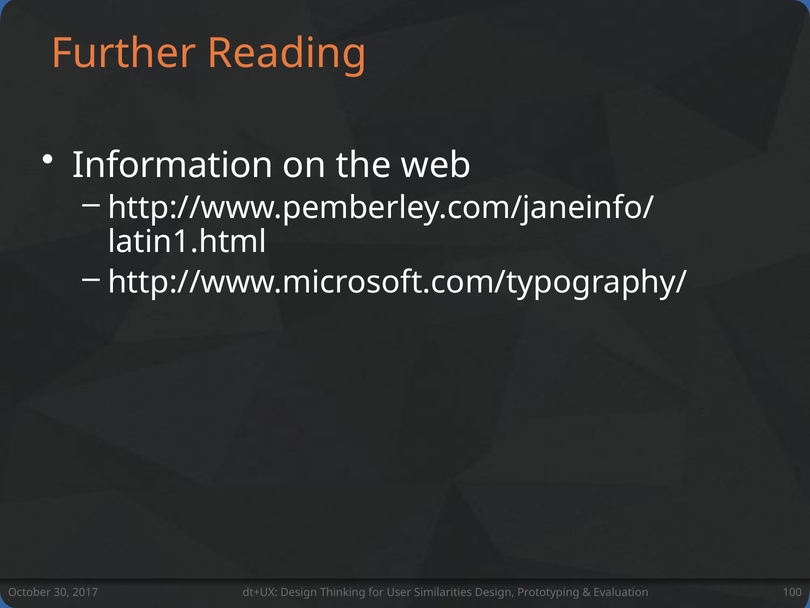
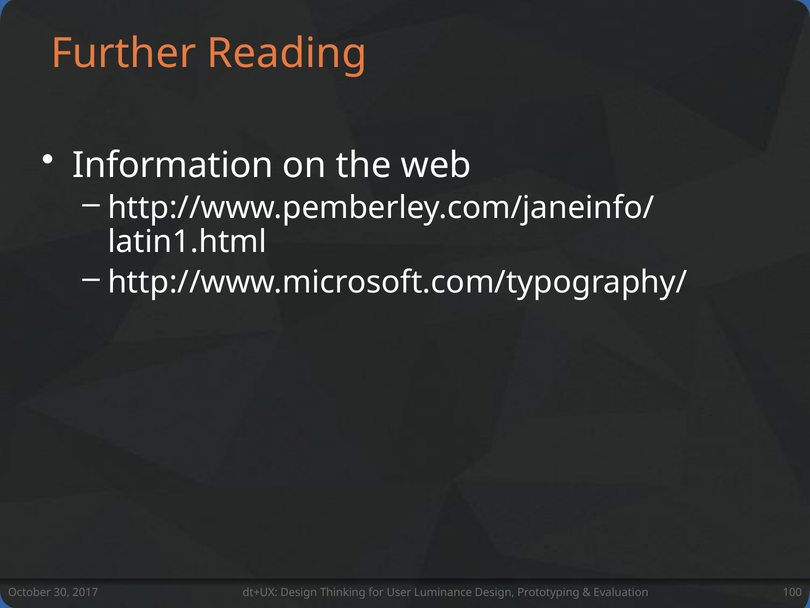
Similarities: Similarities -> Luminance
